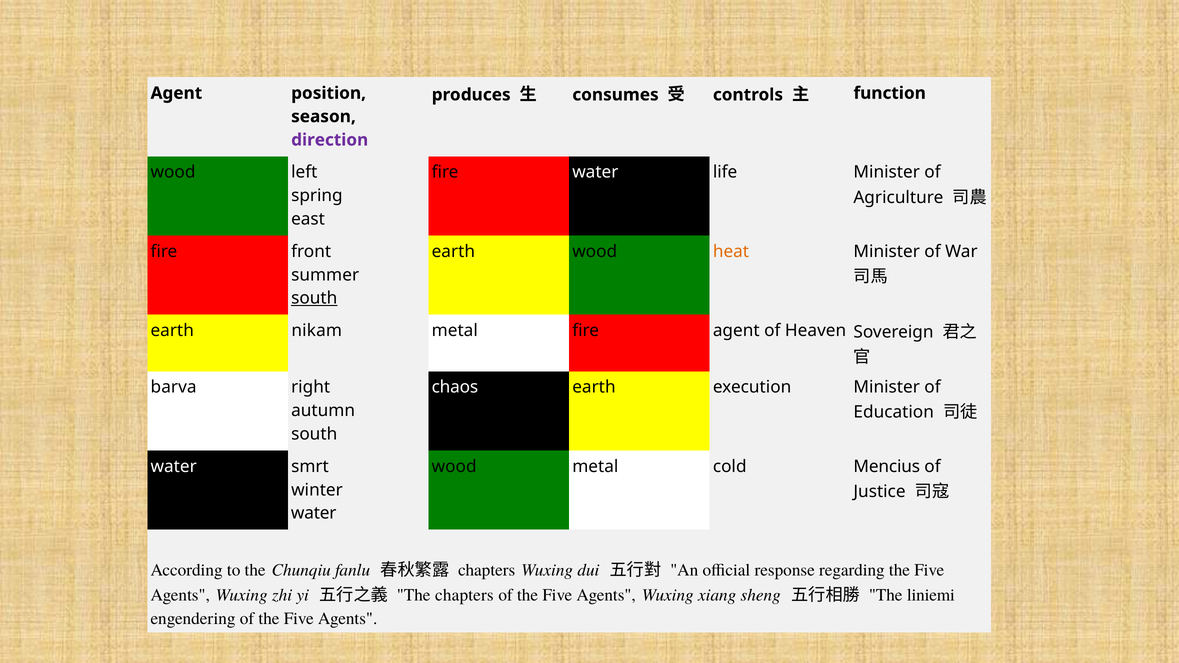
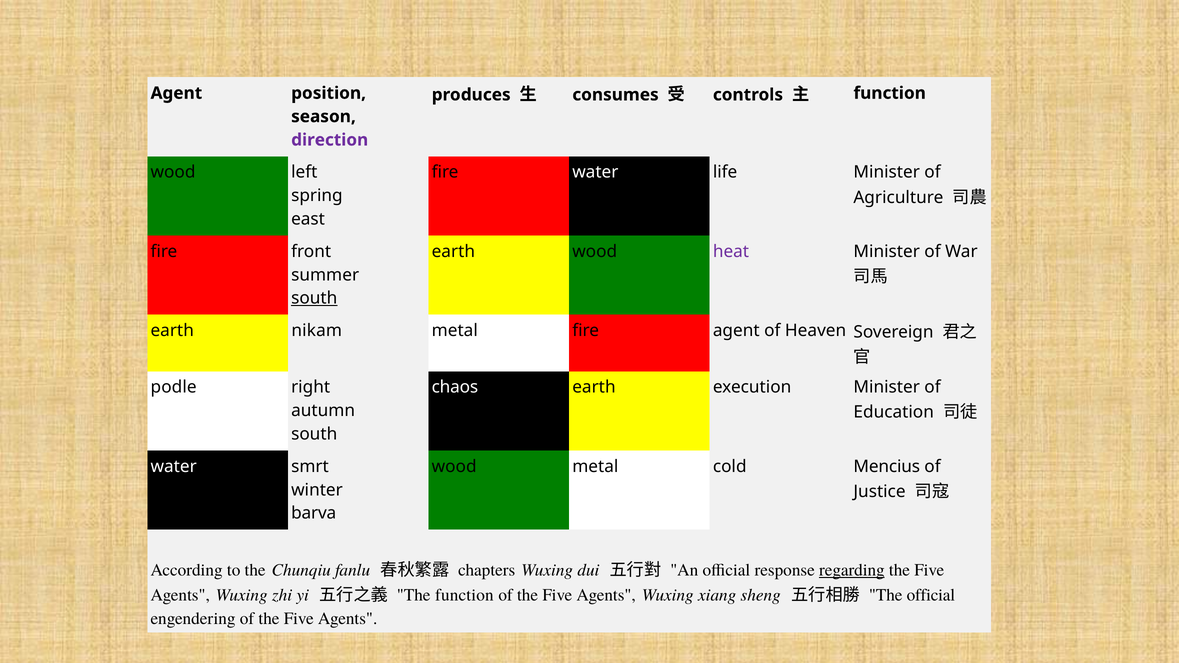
heat colour: orange -> purple
barva: barva -> podle
water at (314, 513): water -> barva
regarding underline: none -> present
The chapters: chapters -> function
The liniemi: liniemi -> official
